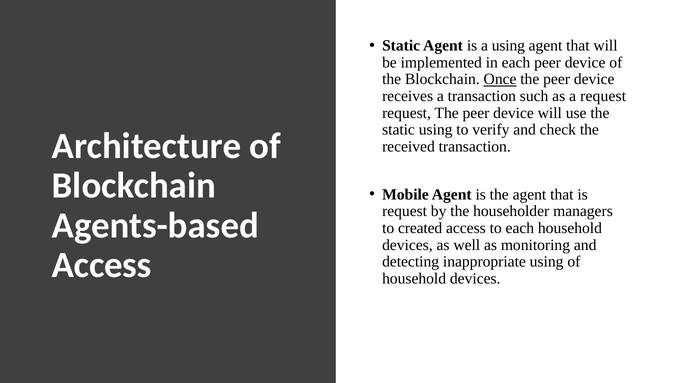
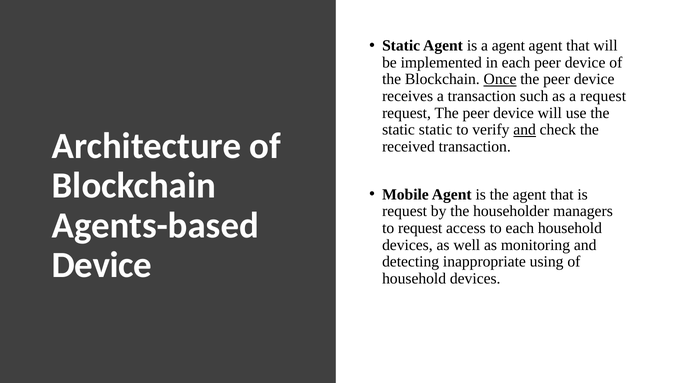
a using: using -> agent
static using: using -> static
and at (525, 130) underline: none -> present
to created: created -> request
Access at (102, 265): Access -> Device
